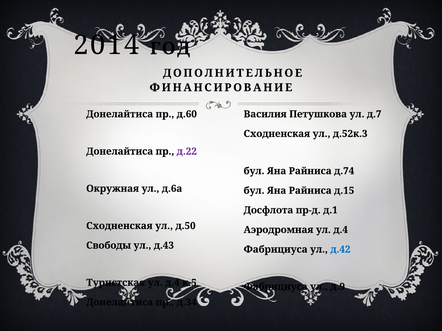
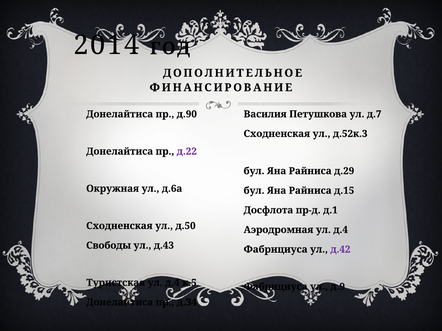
д.60: д.60 -> д.90
д.74: д.74 -> д.29
д.42 colour: blue -> purple
